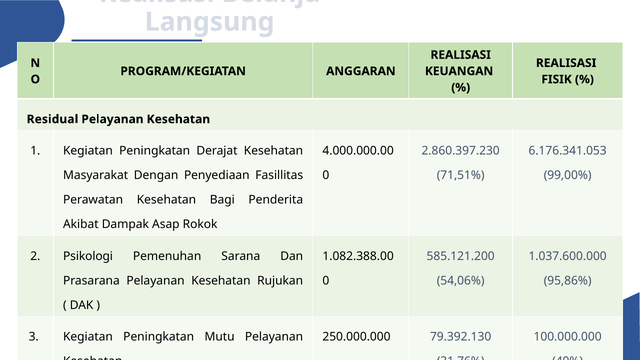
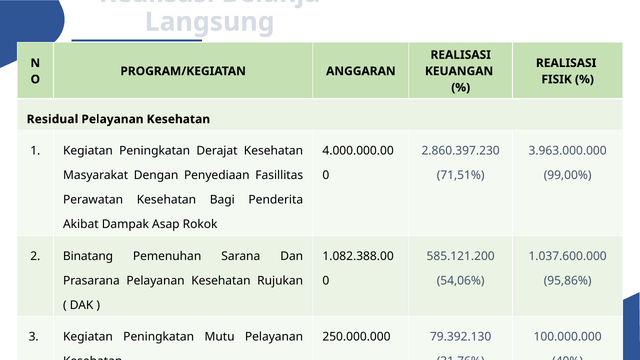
6.176.341.053: 6.176.341.053 -> 3.963.000.000
Psikologi: Psikologi -> Binatang
